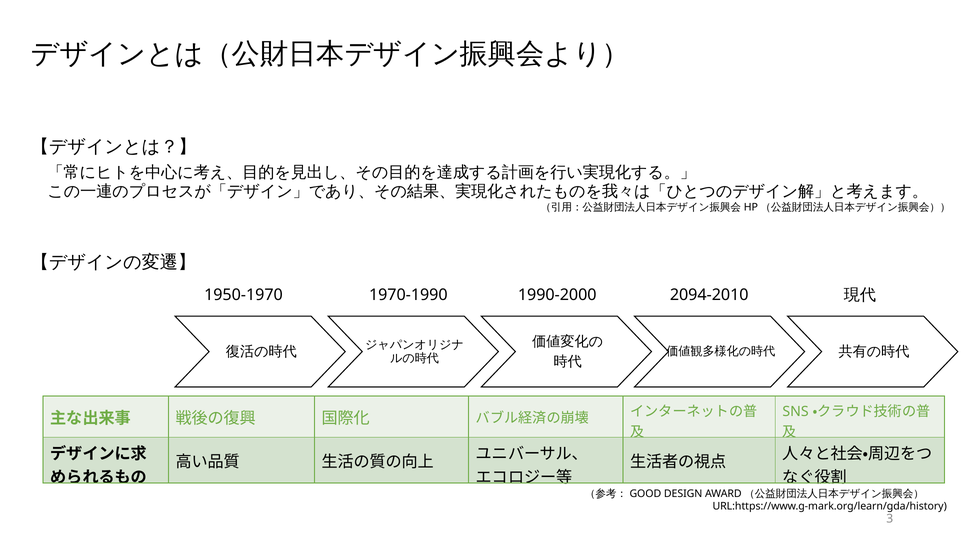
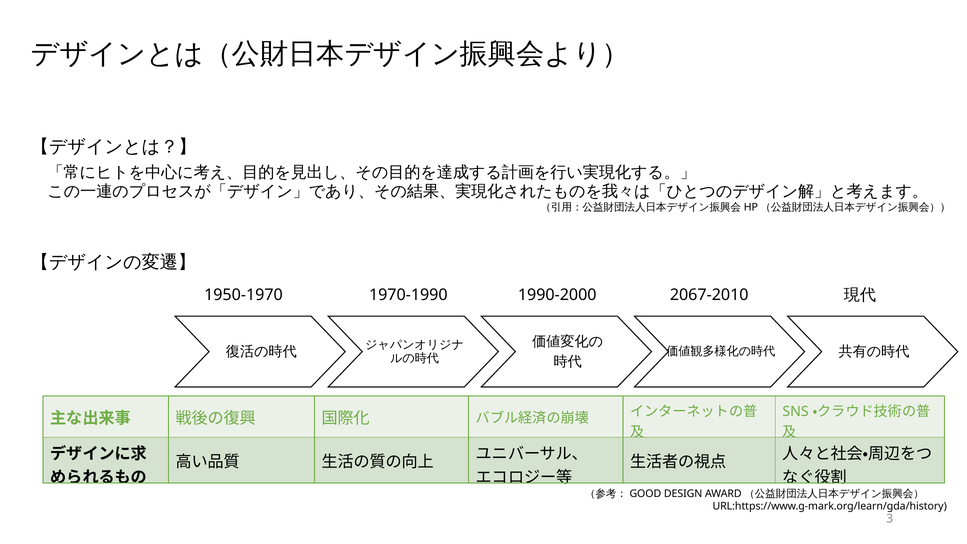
2094-2010: 2094-2010 -> 2067-2010
